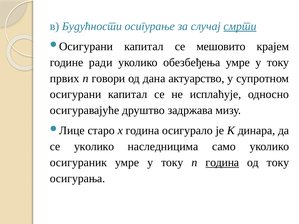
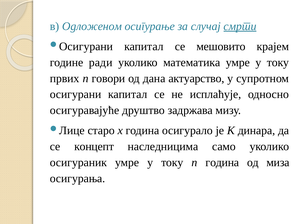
Будућности: Будућности -> Одложеном
обезбеђења: обезбеђења -> математика
се уколико: уколико -> концепт
година at (222, 163) underline: present -> none
од току: току -> миза
